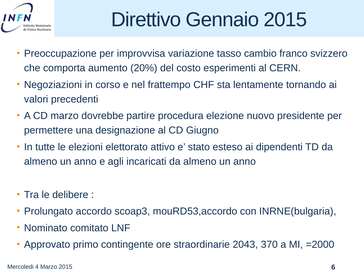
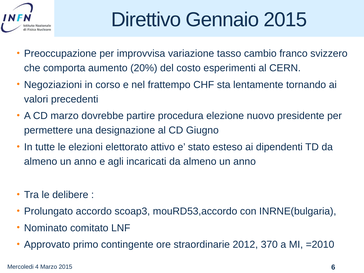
2043: 2043 -> 2012
=2000: =2000 -> =2010
